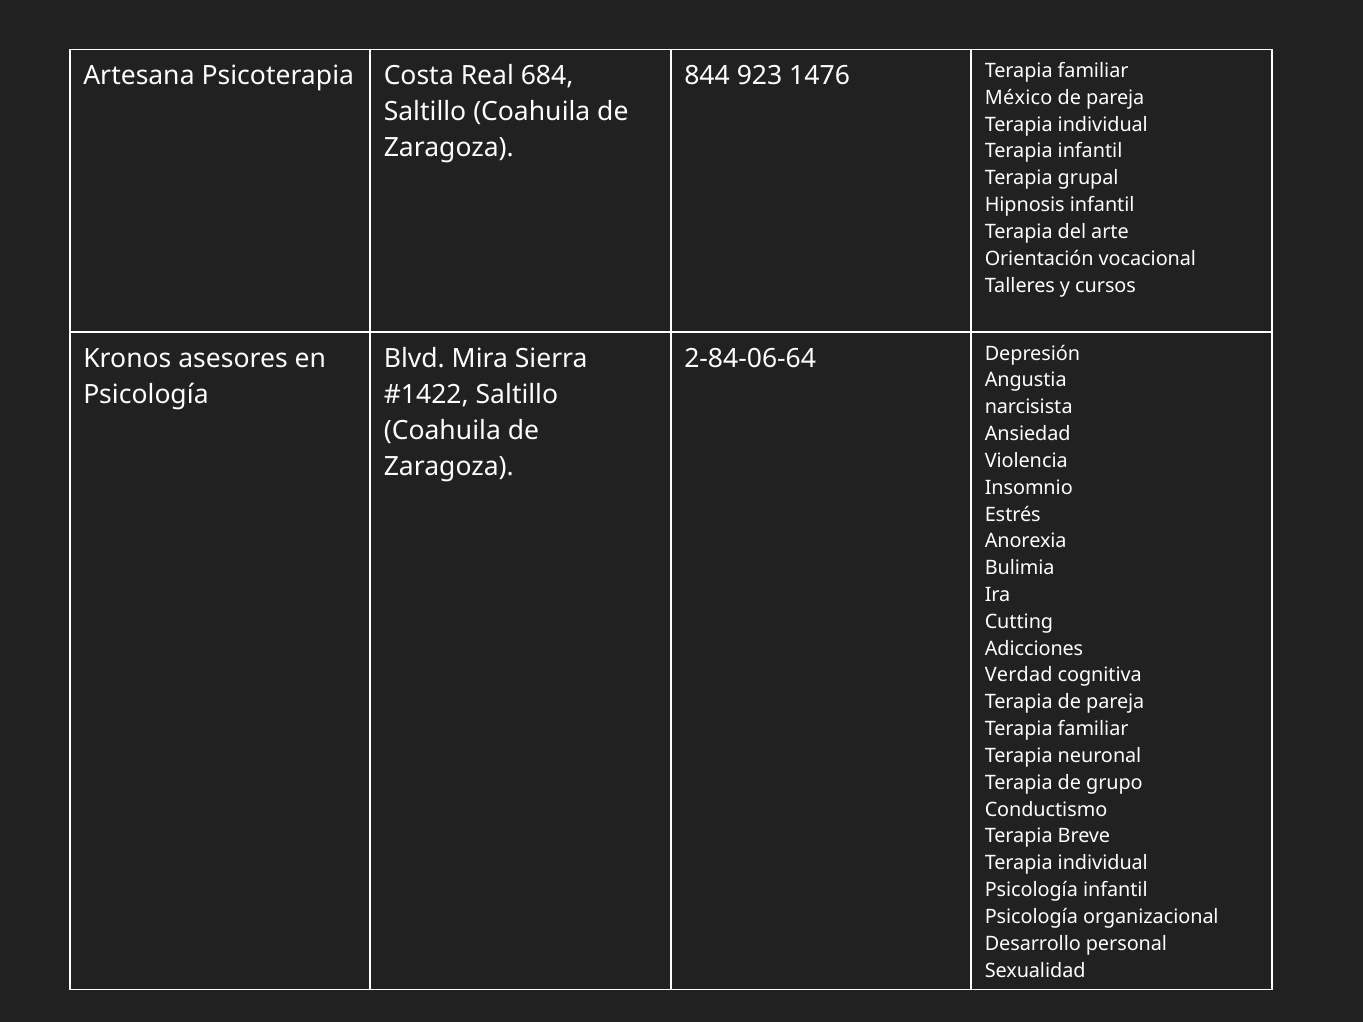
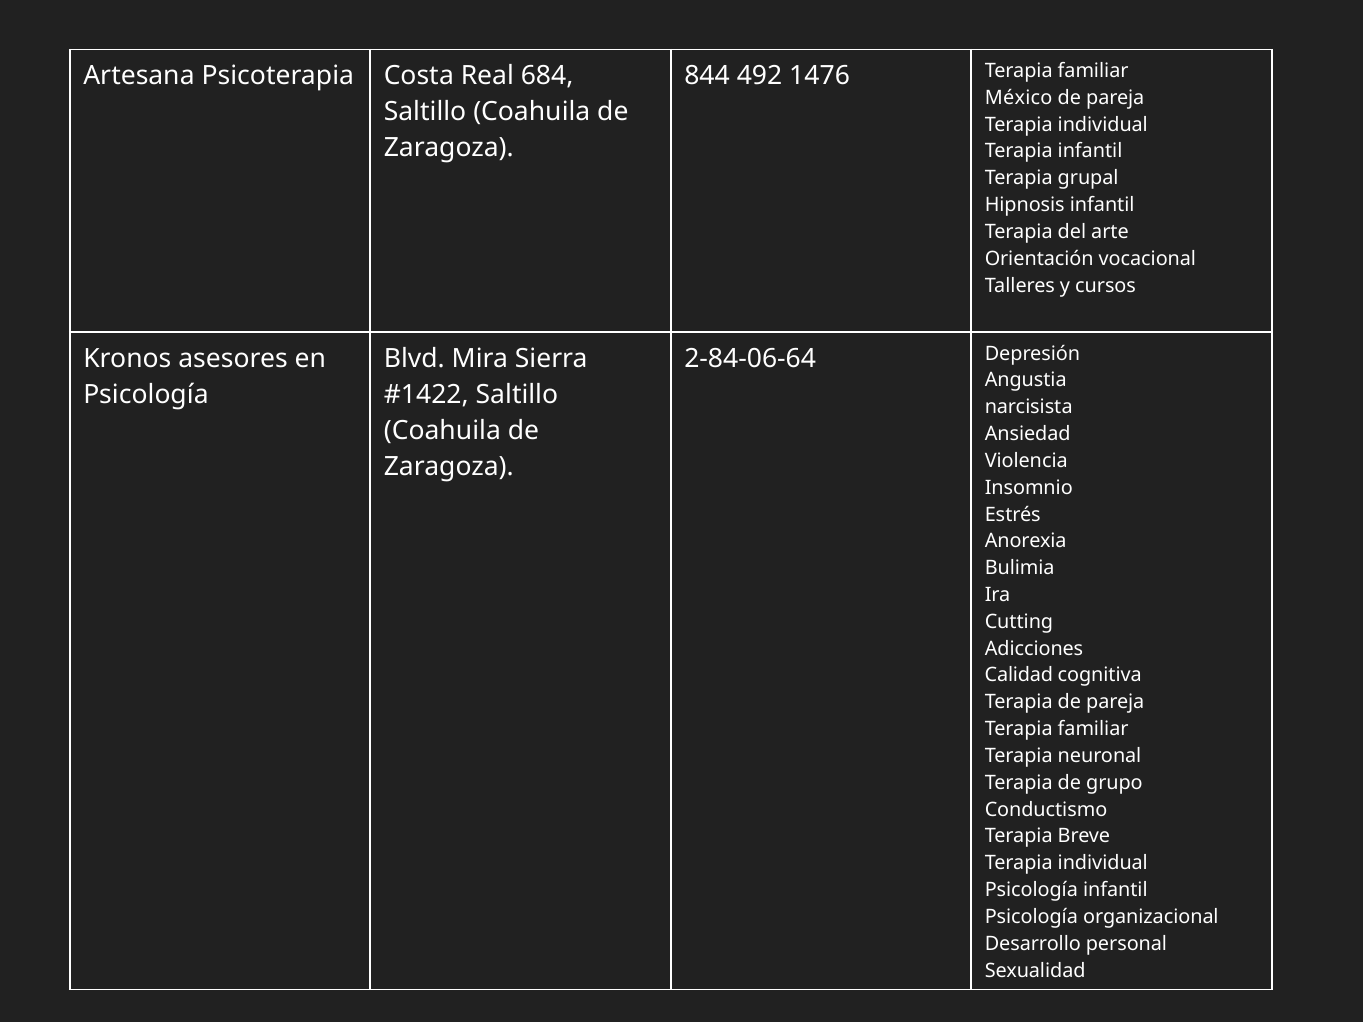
923: 923 -> 492
Verdad: Verdad -> Calidad
